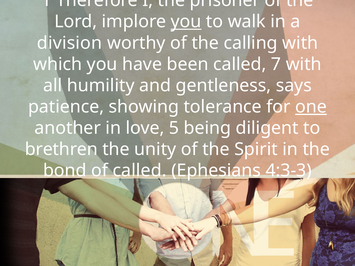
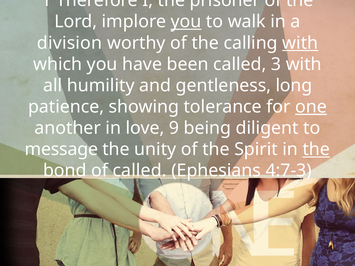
with at (300, 43) underline: none -> present
7: 7 -> 3
says: says -> long
5: 5 -> 9
brethren: brethren -> message
the at (316, 149) underline: none -> present
4:3-3: 4:3-3 -> 4:7-3
